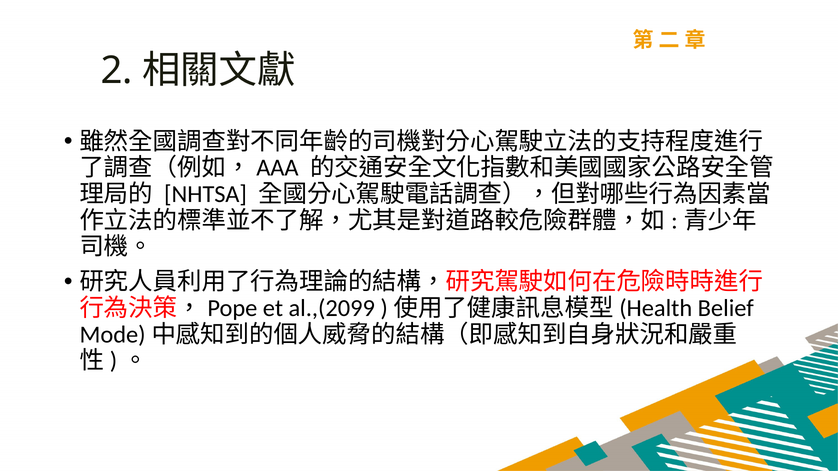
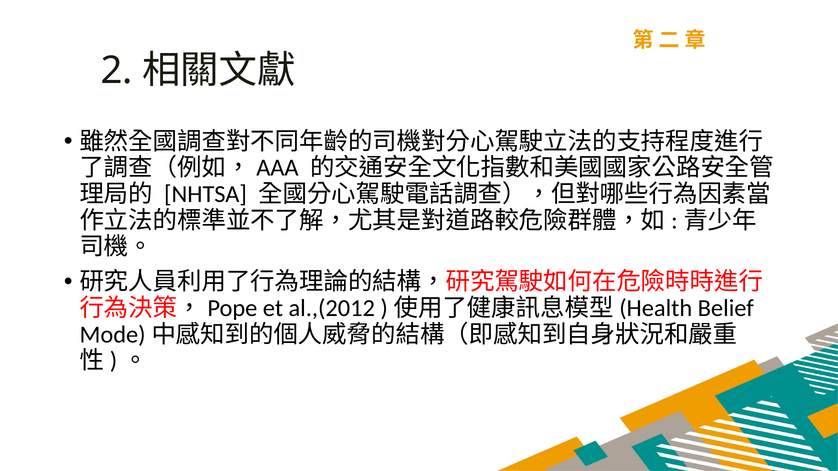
al.,(2099: al.,(2099 -> al.,(2012
